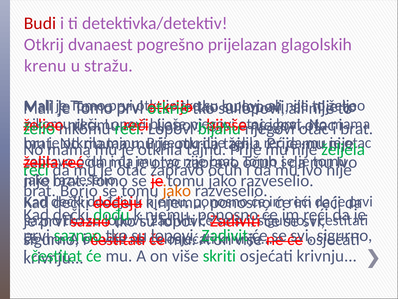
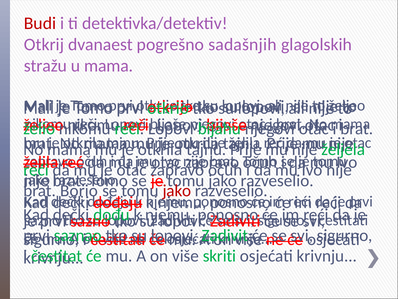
prijelazan: prijelazan -> sadašnjih
krenu: krenu -> stražu
u stražu: stražu -> mama
jako at (177, 190) colour: orange -> red
